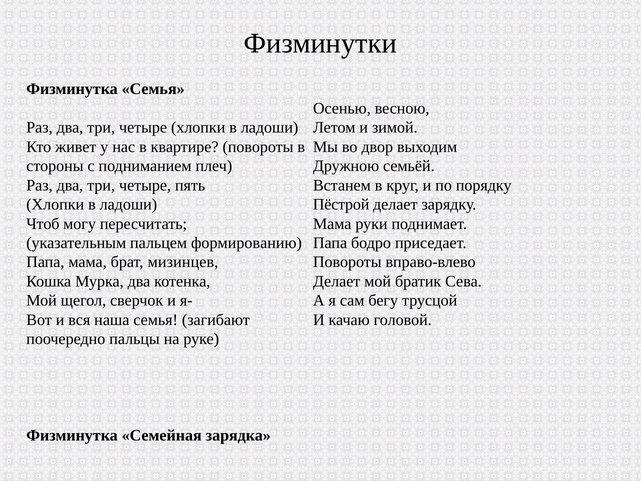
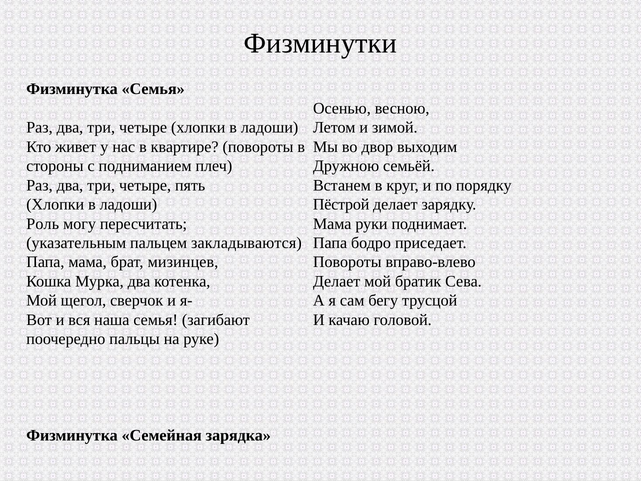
Чтоб: Чтоб -> Роль
формированию: формированию -> закладываются
